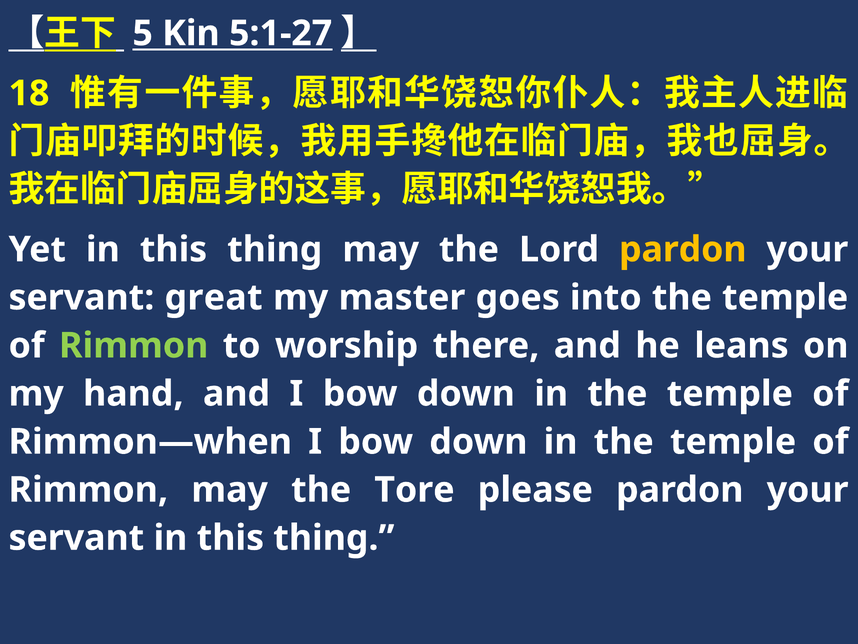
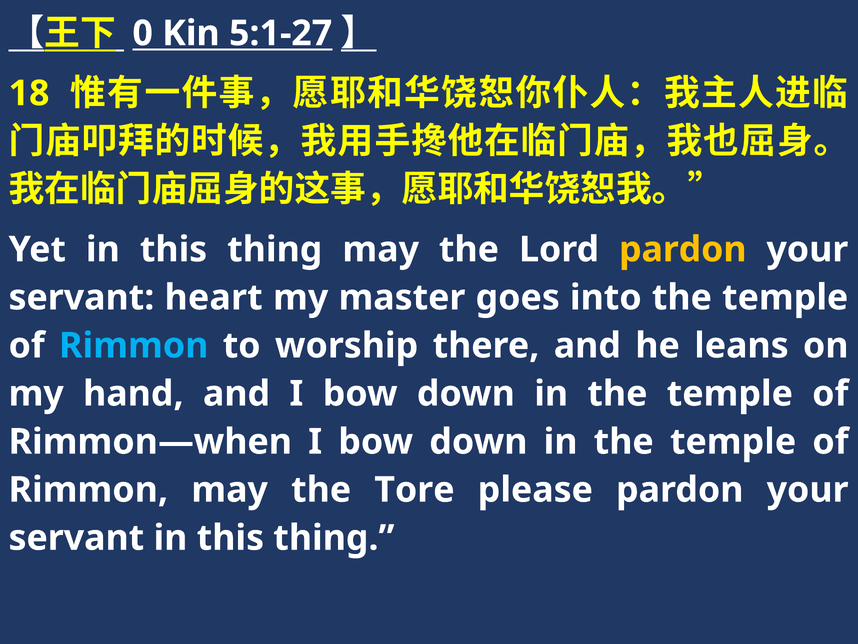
5: 5 -> 0
great: great -> heart
Rimmon at (134, 345) colour: light green -> light blue
